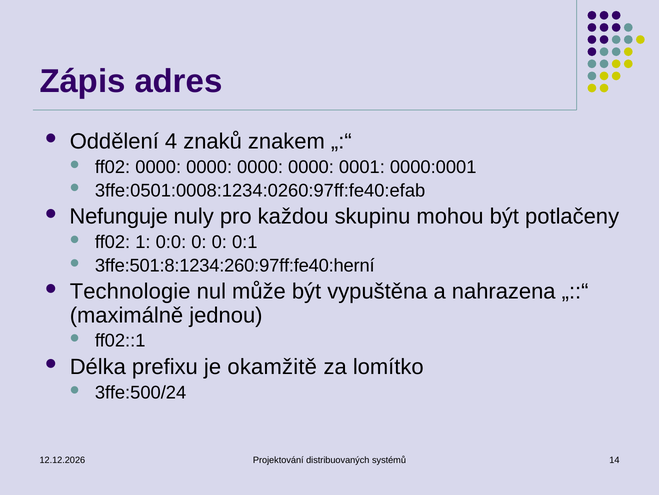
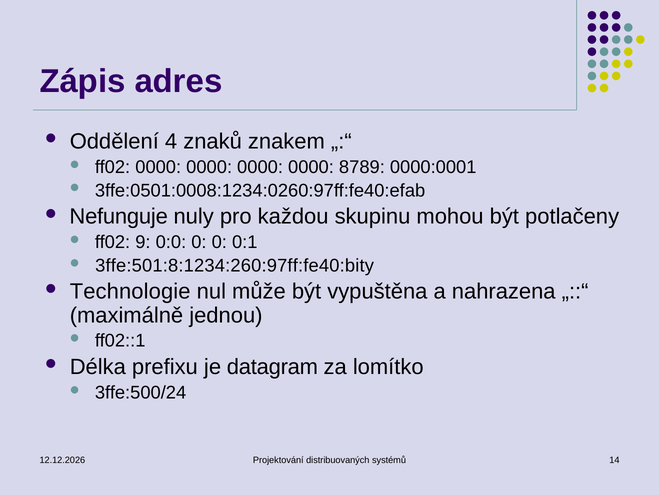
0001: 0001 -> 8789
1: 1 -> 9
3ffe:501:8:1234:260:97ff:fe40:herní: 3ffe:501:8:1234:260:97ff:fe40:herní -> 3ffe:501:8:1234:260:97ff:fe40:bity
okamžitě: okamžitě -> datagram
